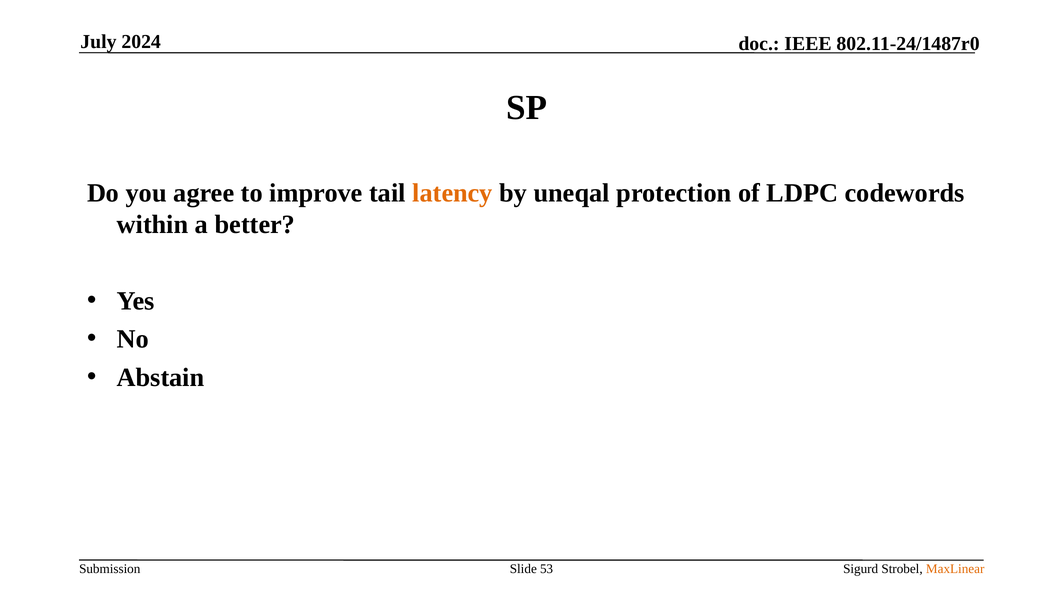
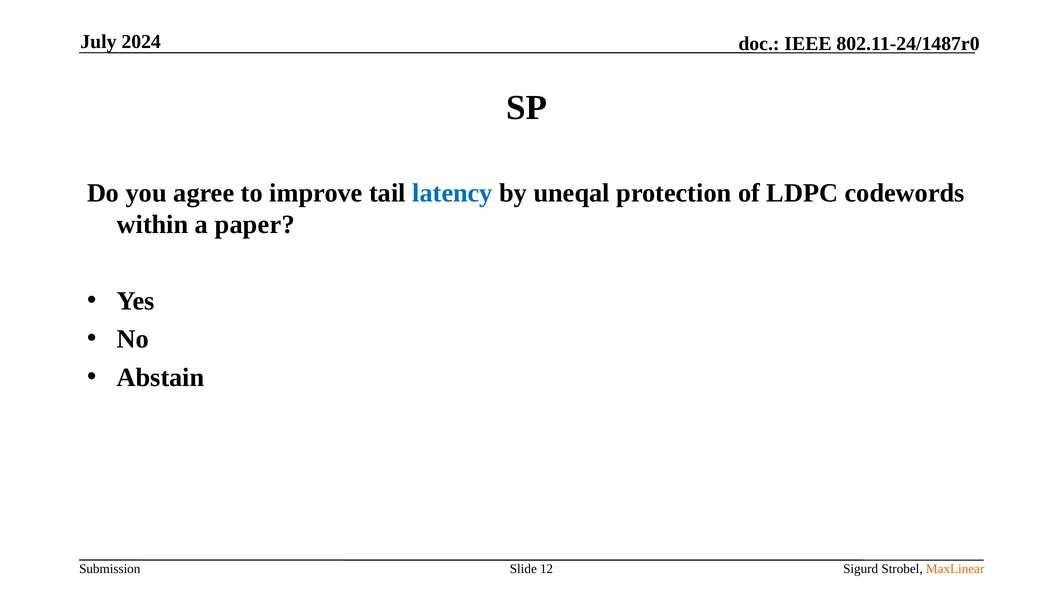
latency colour: orange -> blue
better: better -> paper
53: 53 -> 12
